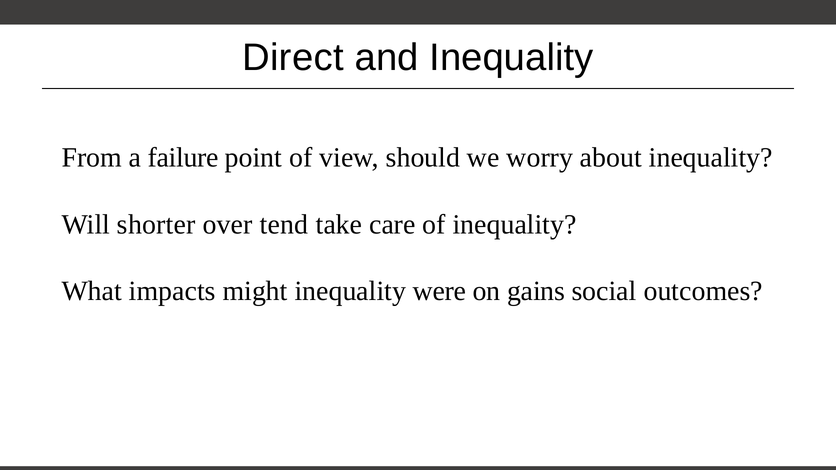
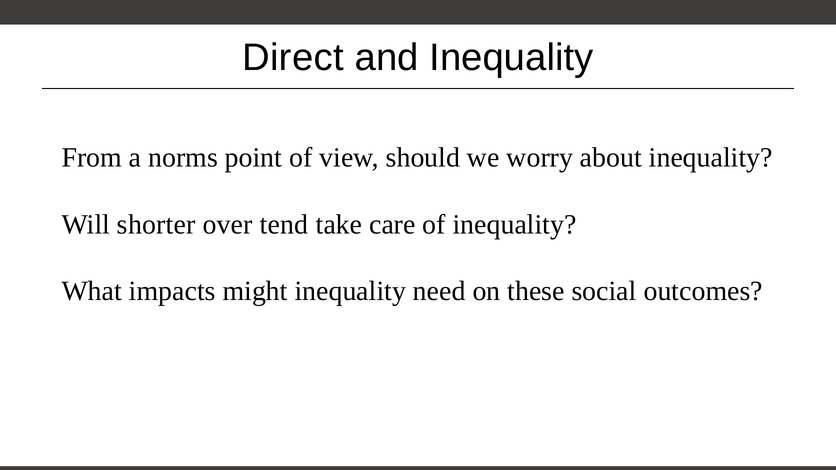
failure: failure -> norms
were: were -> need
gains: gains -> these
